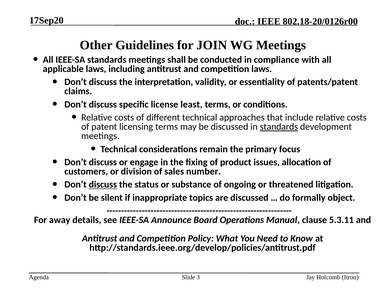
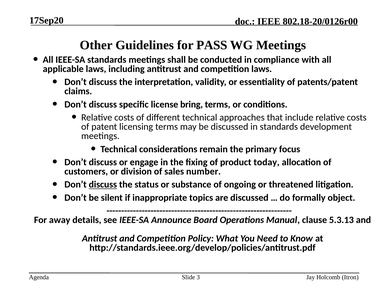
JOIN: JOIN -> PASS
least: least -> bring
standards at (279, 127) underline: present -> none
issues: issues -> today
5.3.11: 5.3.11 -> 5.3.13
